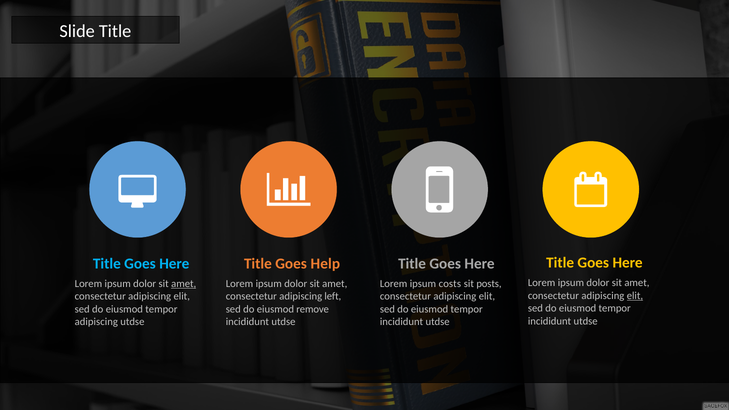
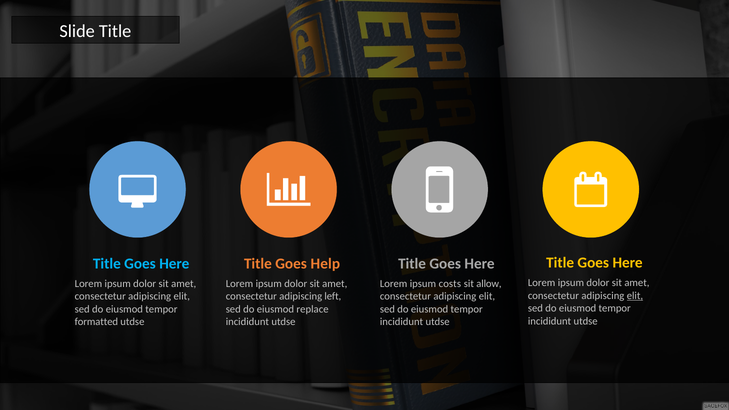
posts: posts -> allow
amet at (184, 284) underline: present -> none
remove: remove -> replace
adipiscing at (96, 322): adipiscing -> formatted
